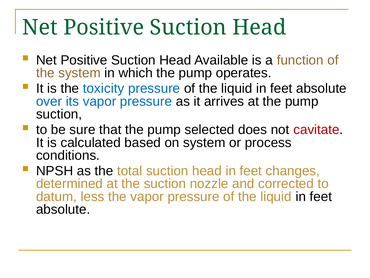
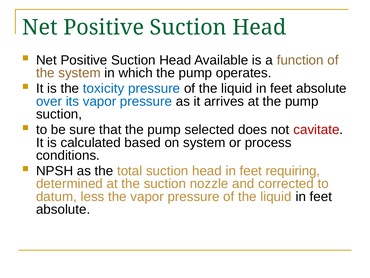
changes: changes -> requiring
